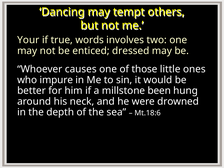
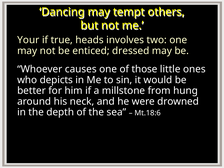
words: words -> heads
impure: impure -> depicts
been: been -> from
